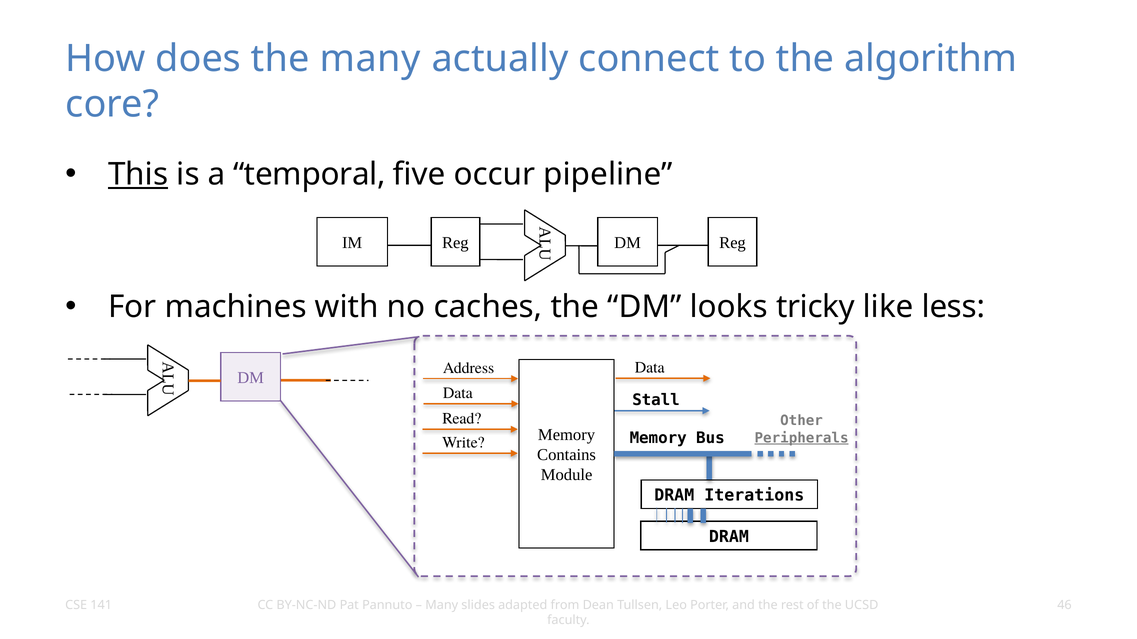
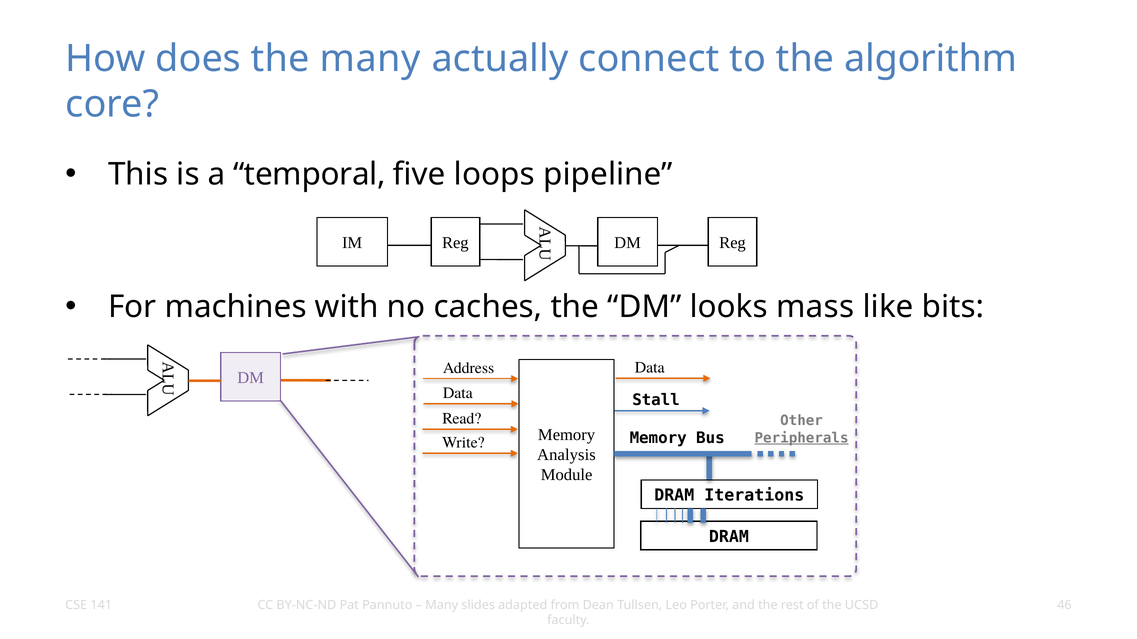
This underline: present -> none
occur: occur -> loops
tricky: tricky -> mass
less: less -> bits
Contains: Contains -> Analysis
